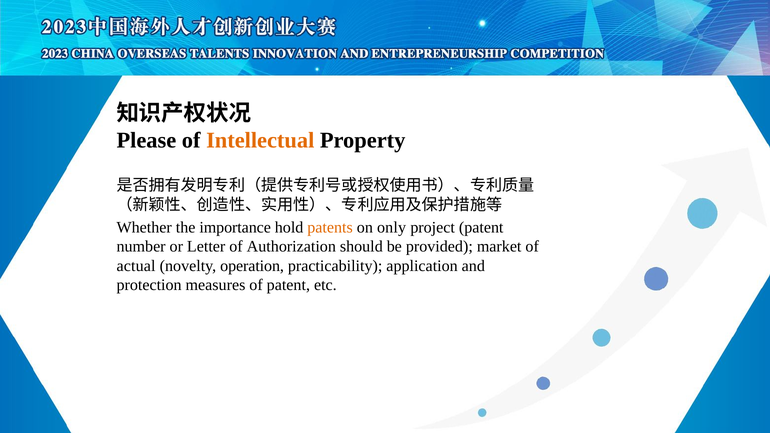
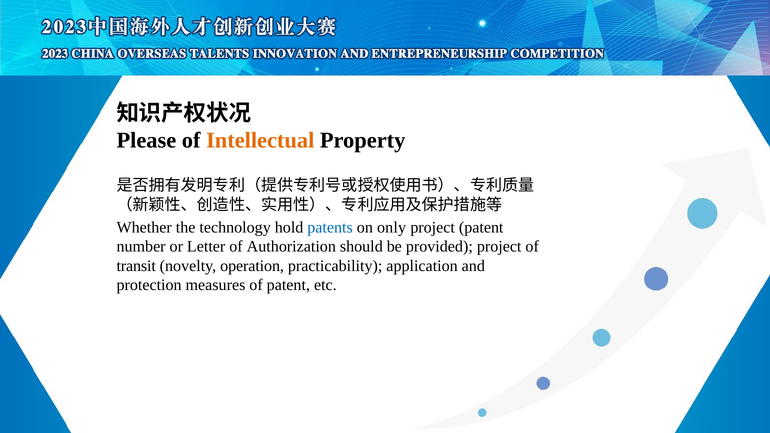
importance: importance -> technology
patents colour: orange -> blue
provided market: market -> project
actual: actual -> transit
